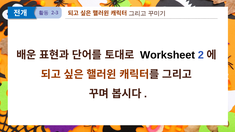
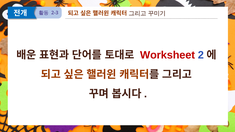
Worksheet colour: black -> red
